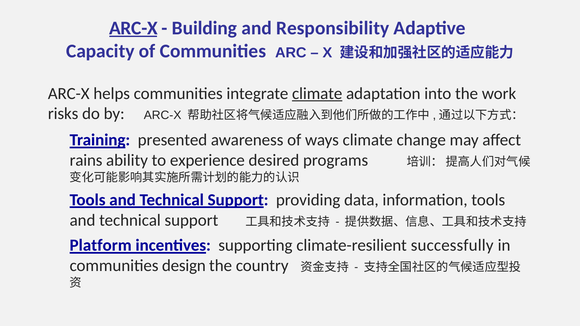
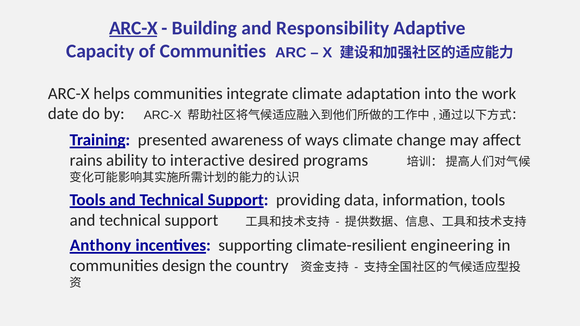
climate at (317, 94) underline: present -> none
risks: risks -> date
experience: experience -> interactive
Platform: Platform -> Anthony
successfully: successfully -> engineering
